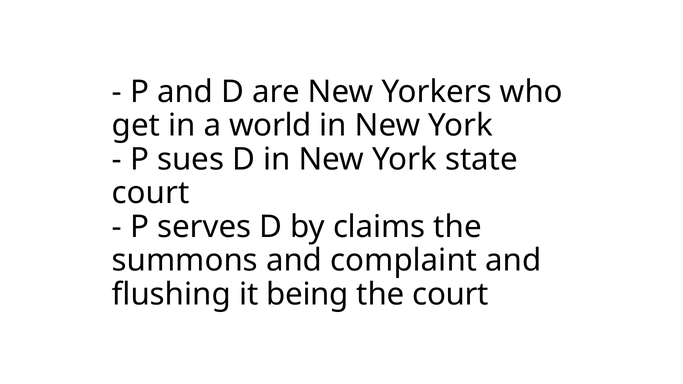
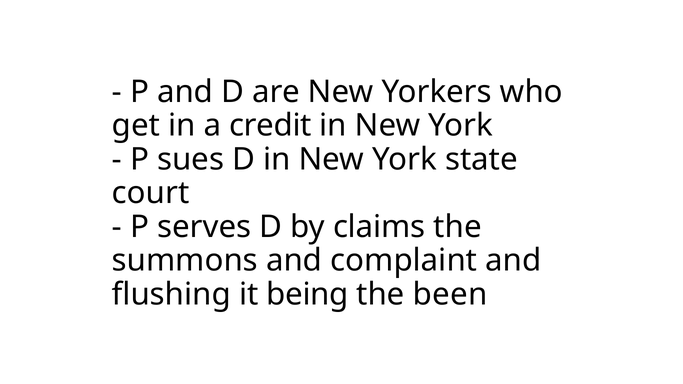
world: world -> credit
the court: court -> been
